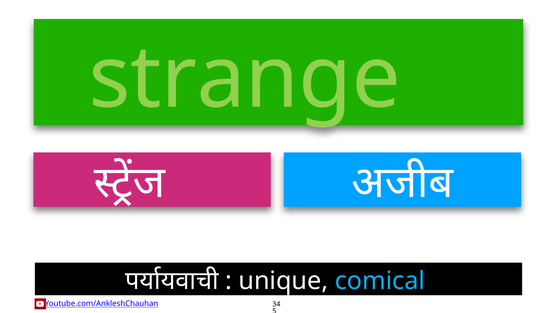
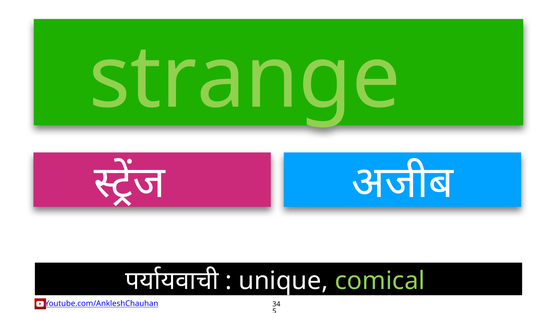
comical colour: light blue -> light green
